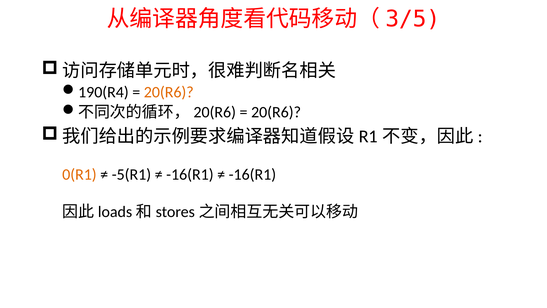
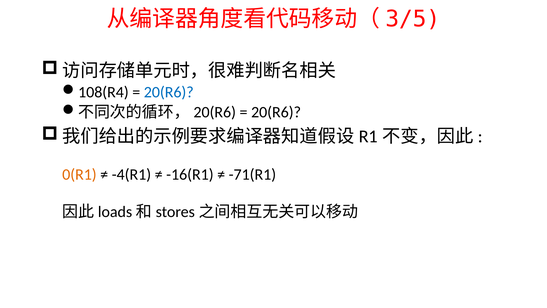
190(R4: 190(R4 -> 108(R4
20(R6 at (169, 92) colour: orange -> blue
-5(R1: -5(R1 -> -4(R1
-16(R1 at (252, 174): -16(R1 -> -71(R1
